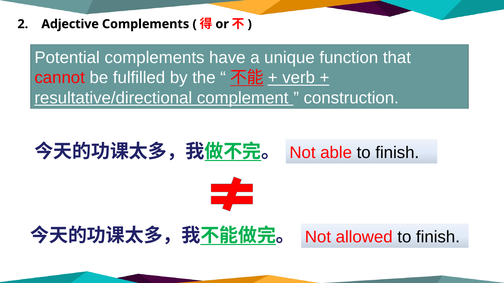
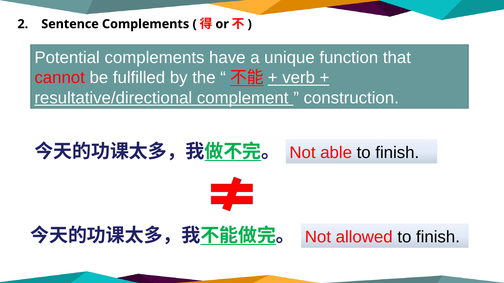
Adjective: Adjective -> Sentence
